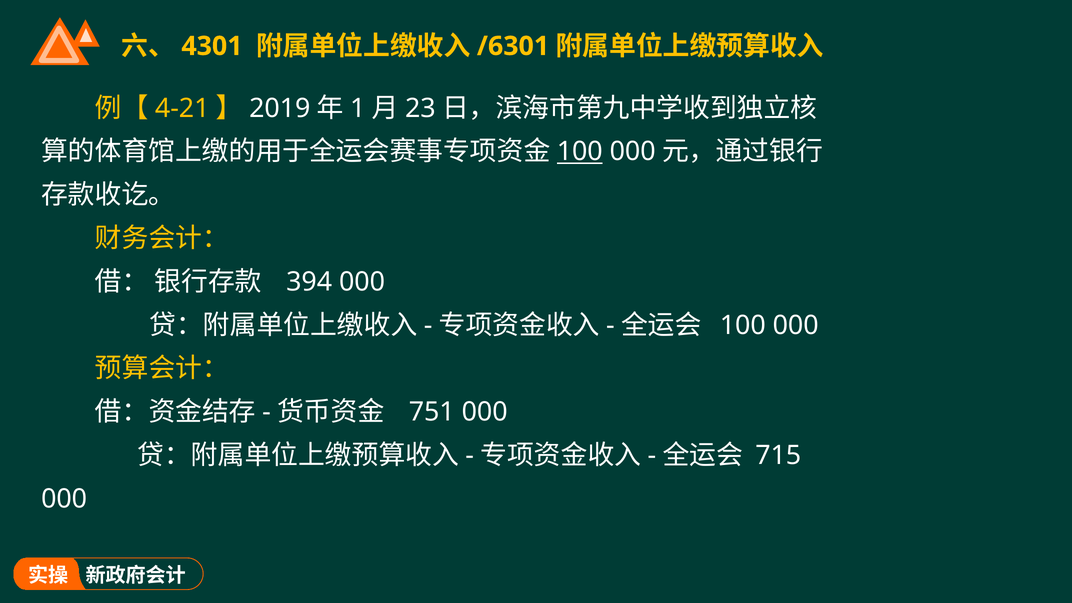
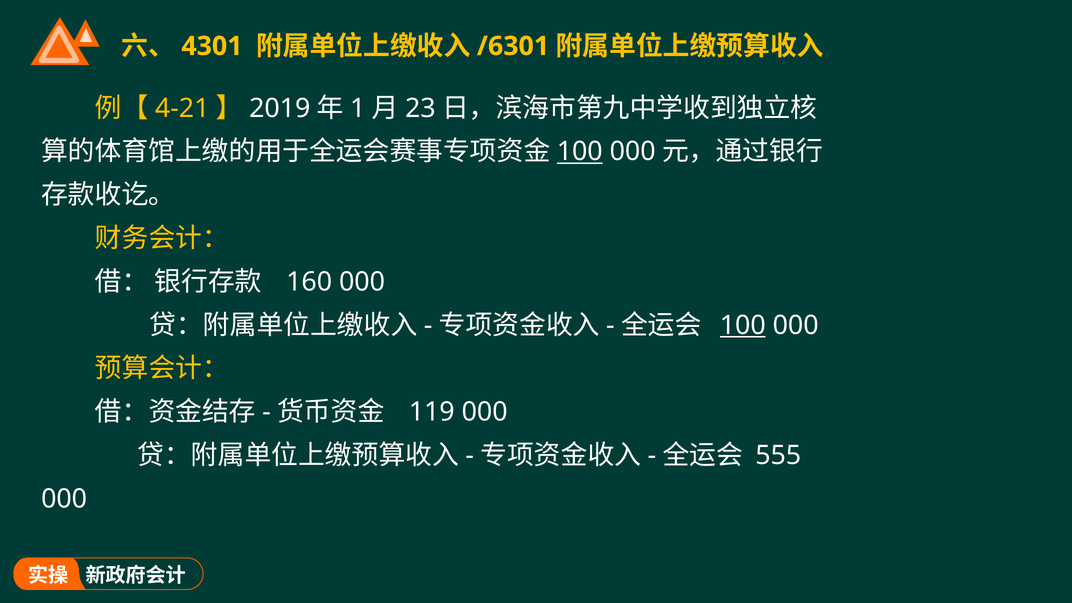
394: 394 -> 160
100 at (743, 325) underline: none -> present
751: 751 -> 119
715: 715 -> 555
